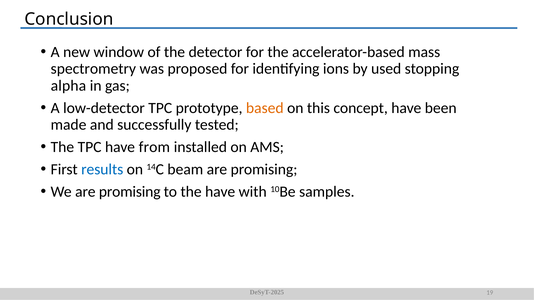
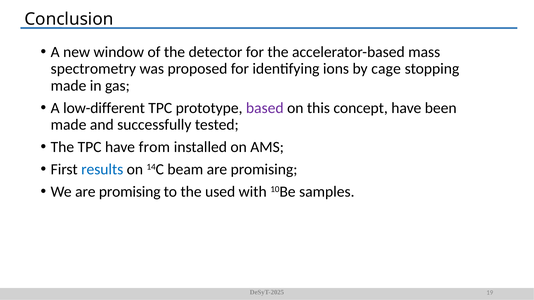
used: used -> cage
alpha at (68, 86): alpha -> made
low-detector: low-detector -> low-different
based colour: orange -> purple
the have: have -> used
